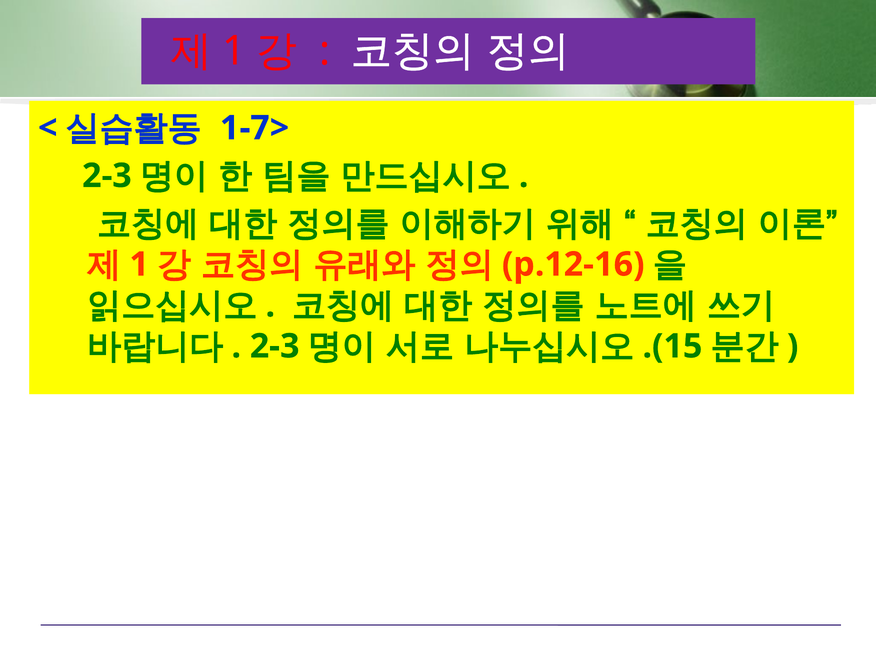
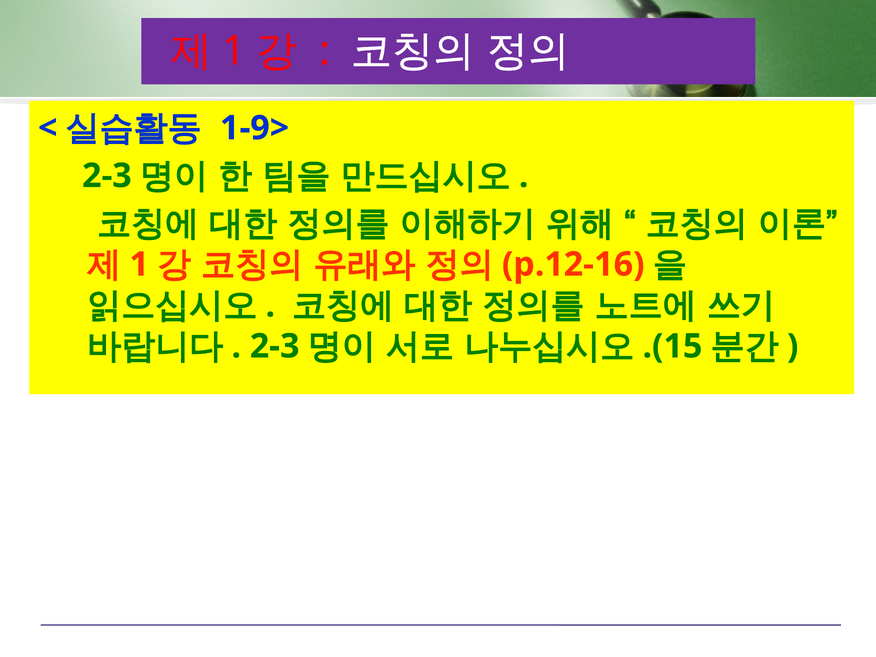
1-7>: 1-7> -> 1-9>
